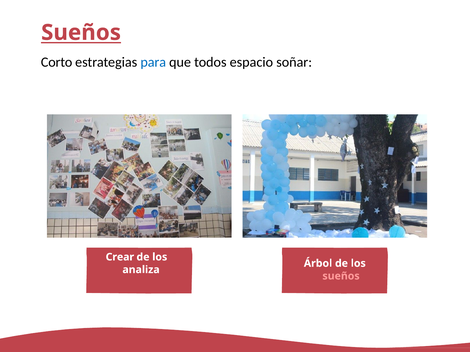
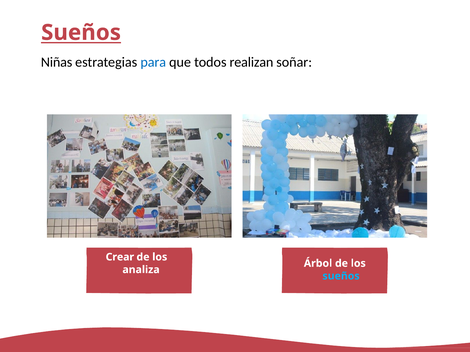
Corto: Corto -> Niñas
espacio: espacio -> realizan
sueños at (341, 276) colour: pink -> light blue
